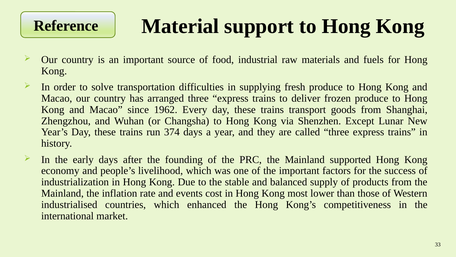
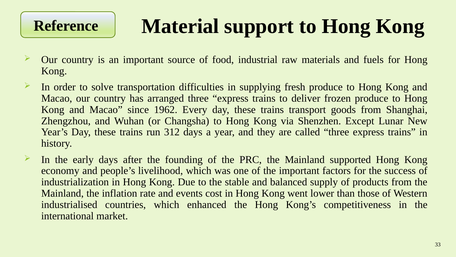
374: 374 -> 312
most: most -> went
